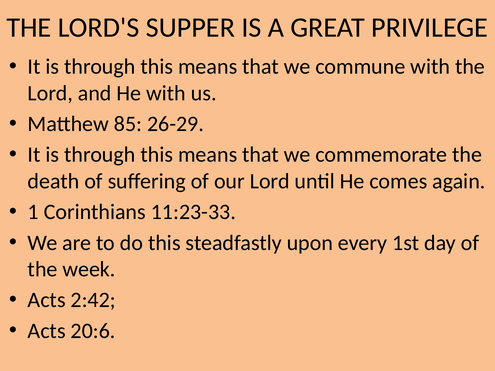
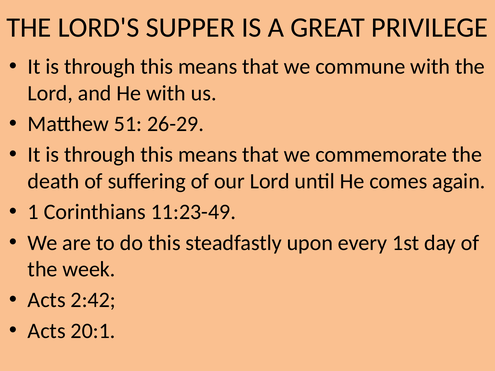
85: 85 -> 51
11:23-33: 11:23-33 -> 11:23-49
20:6: 20:6 -> 20:1
